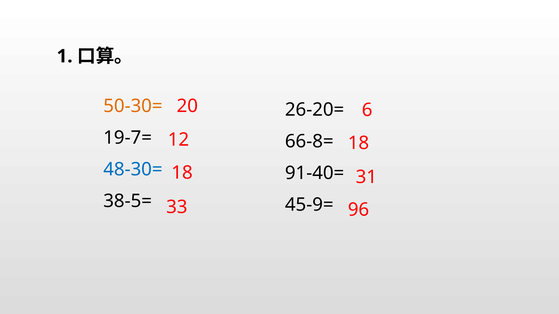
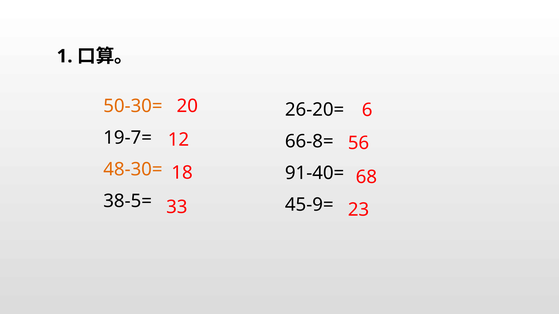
12 18: 18 -> 56
48-30= colour: blue -> orange
31: 31 -> 68
96: 96 -> 23
